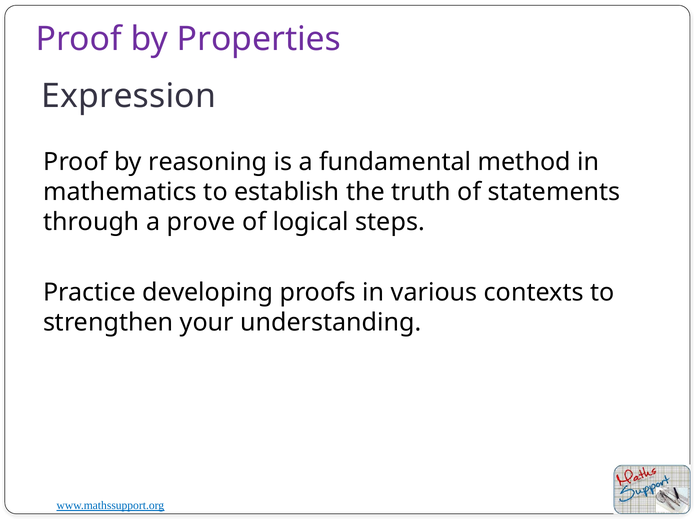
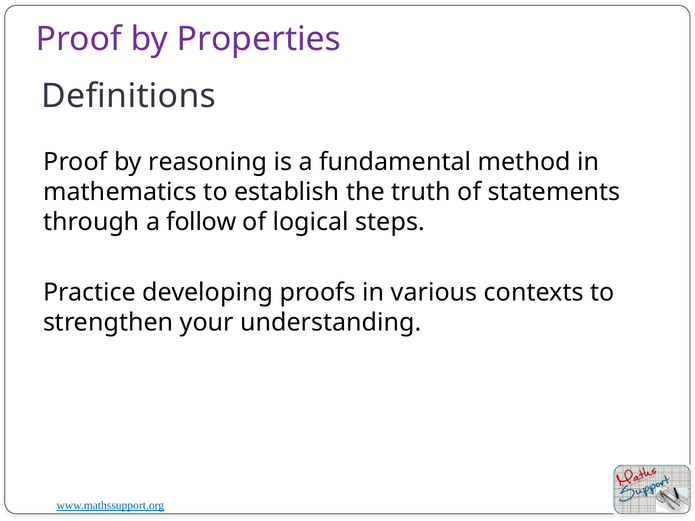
Expression: Expression -> Definitions
prove: prove -> follow
